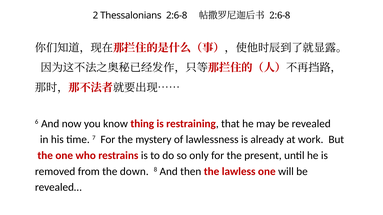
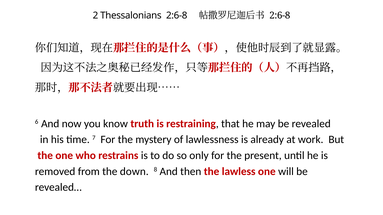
thing: thing -> truth
